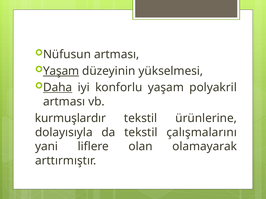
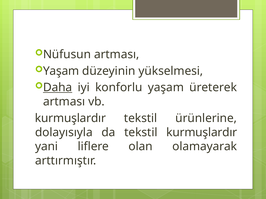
Yaşam at (61, 71) underline: present -> none
polyakril: polyakril -> üreterek
tekstil çalışmalarını: çalışmalarını -> kurmuşlardır
